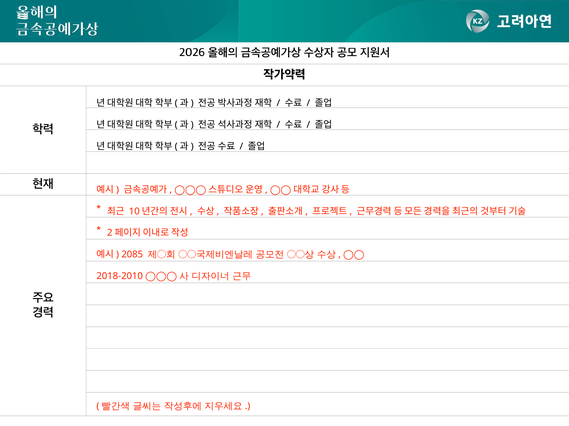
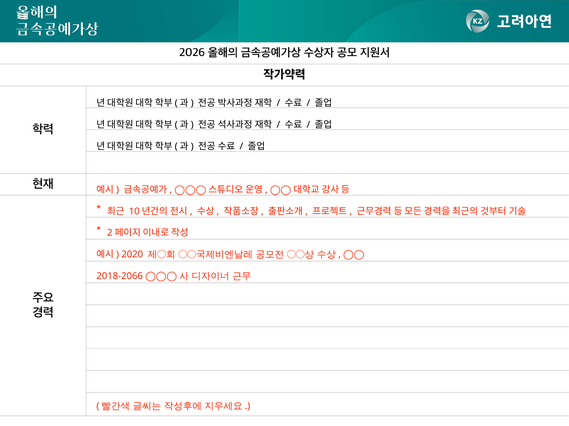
2085: 2085 -> 2020
2018-2010: 2018-2010 -> 2018-2066
